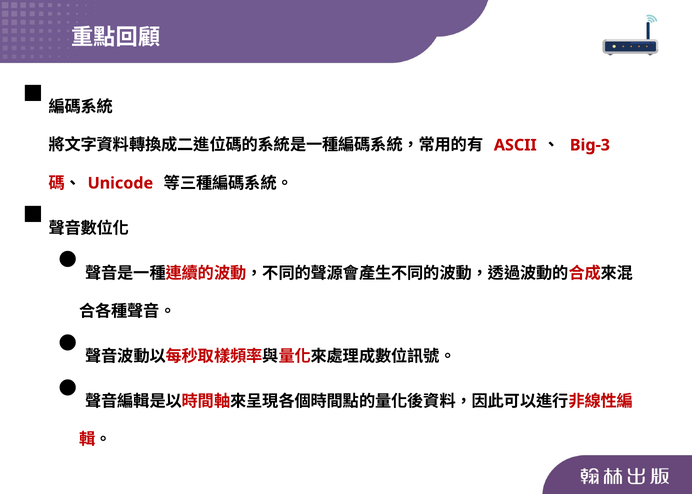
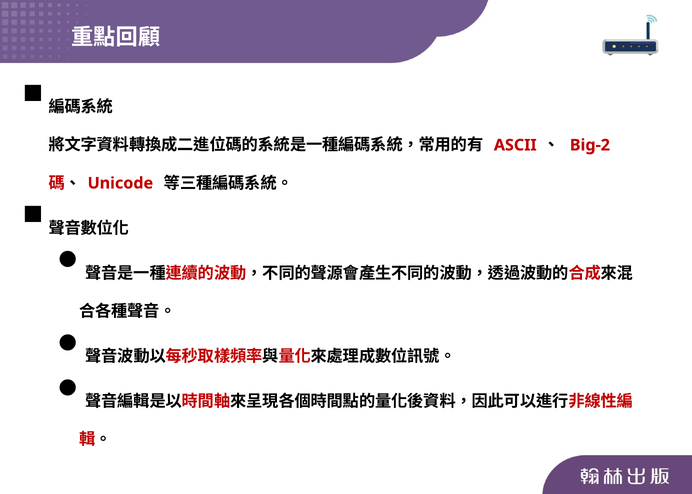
Big-3: Big-3 -> Big-2
